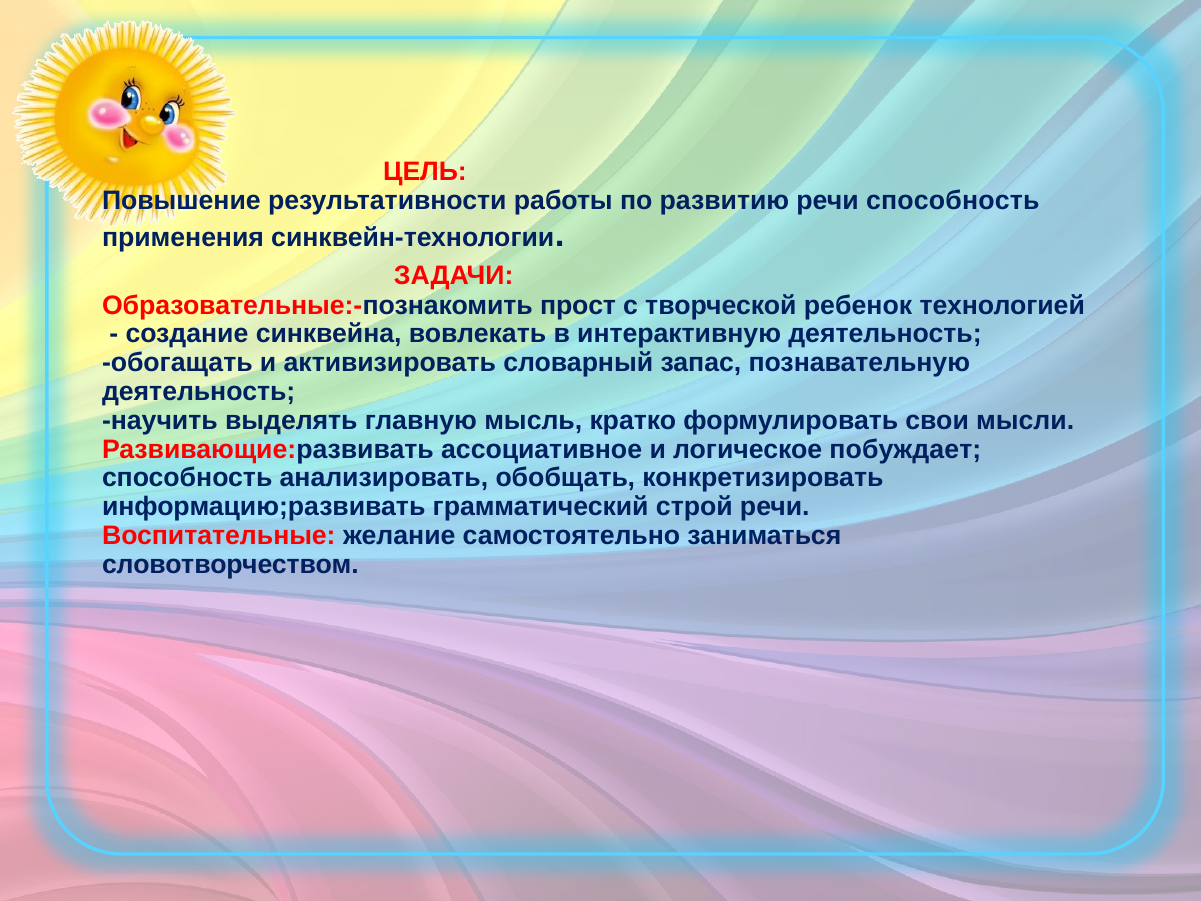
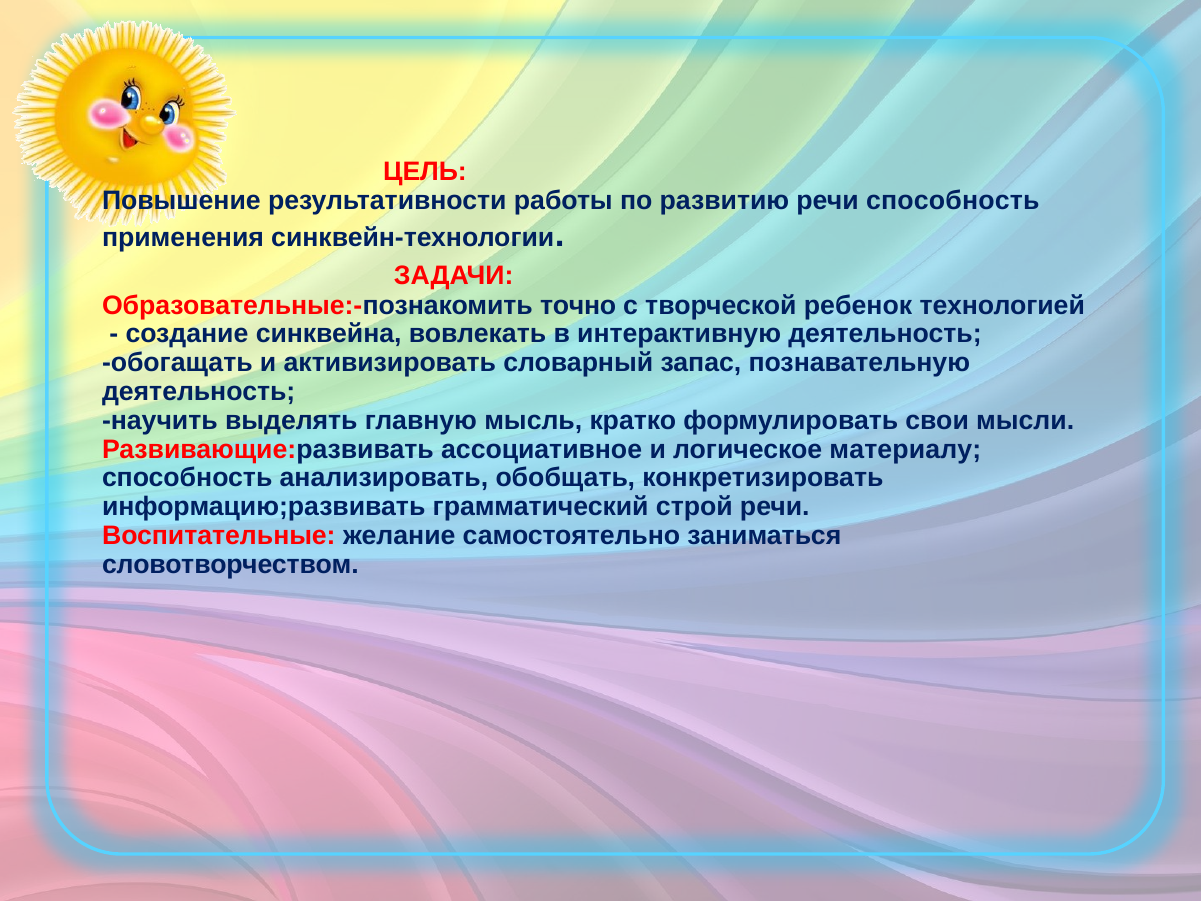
прост: прост -> точно
побуждает: побуждает -> материалу
